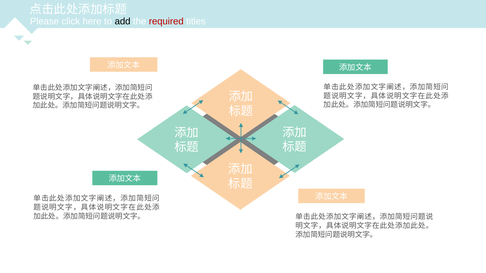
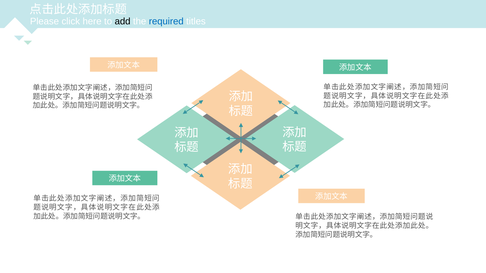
required colour: red -> blue
